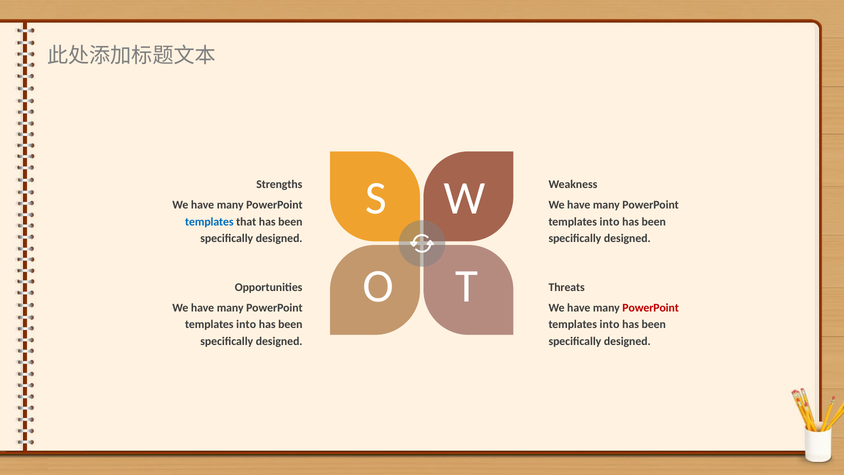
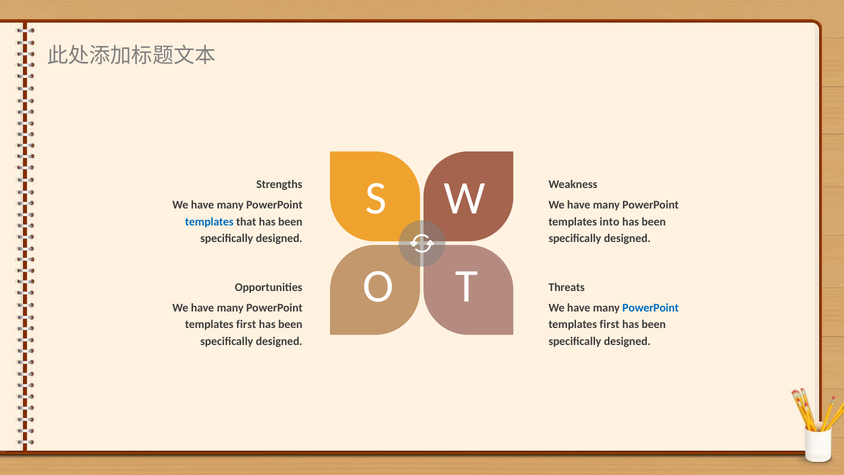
PowerPoint at (651, 308) colour: red -> blue
into at (246, 324): into -> first
into at (610, 324): into -> first
